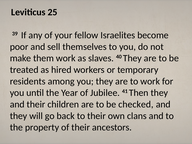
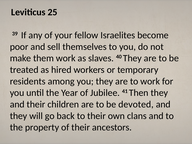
checked: checked -> devoted
